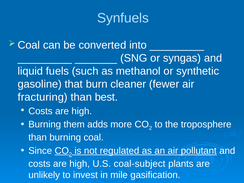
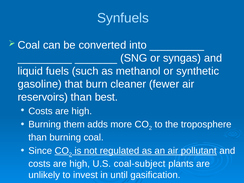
fracturing: fracturing -> reservoirs
mile: mile -> until
